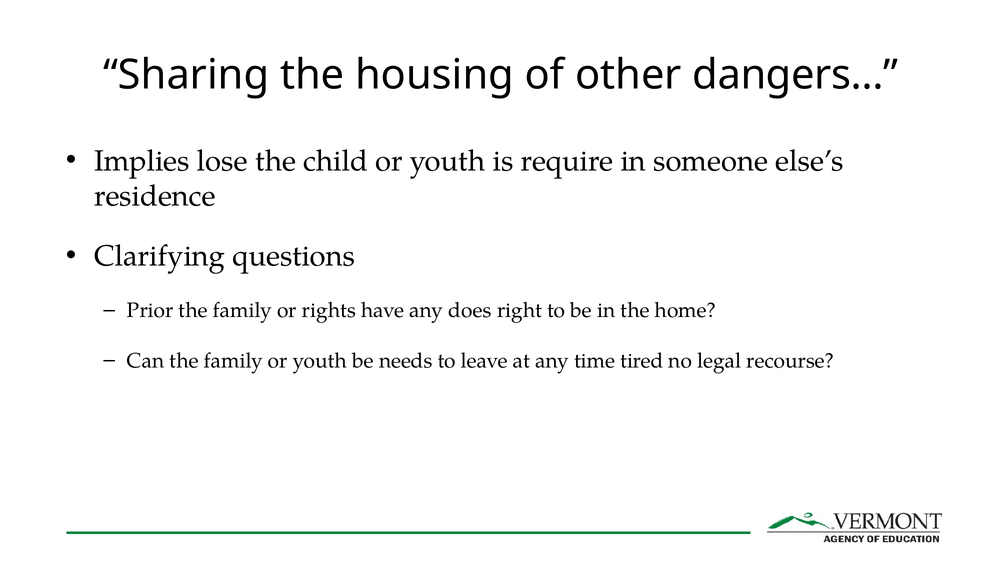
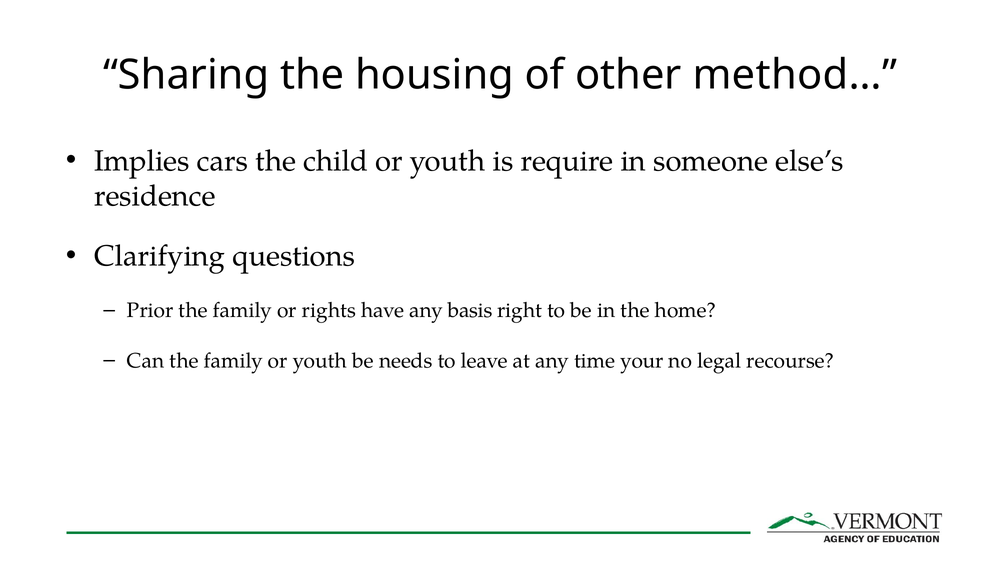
dangers…: dangers… -> method…
lose: lose -> cars
does: does -> basis
tired: tired -> your
